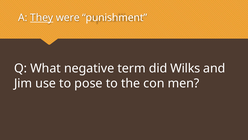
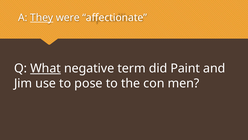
punishment: punishment -> affectionate
What underline: none -> present
Wilks: Wilks -> Paint
